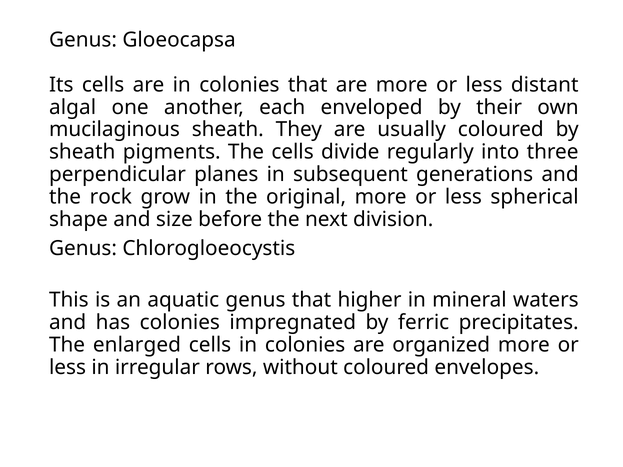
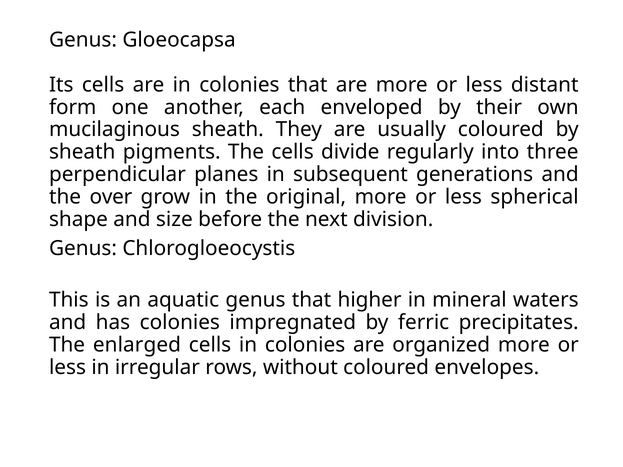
algal: algal -> form
rock: rock -> over
